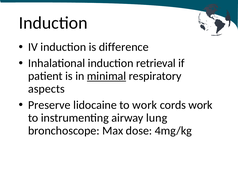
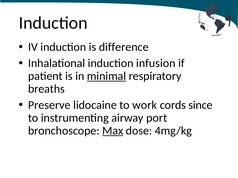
retrieval: retrieval -> infusion
aspects: aspects -> breaths
cords work: work -> since
lung: lung -> port
Max underline: none -> present
